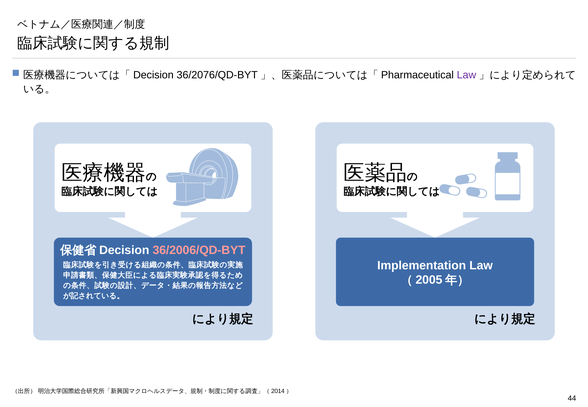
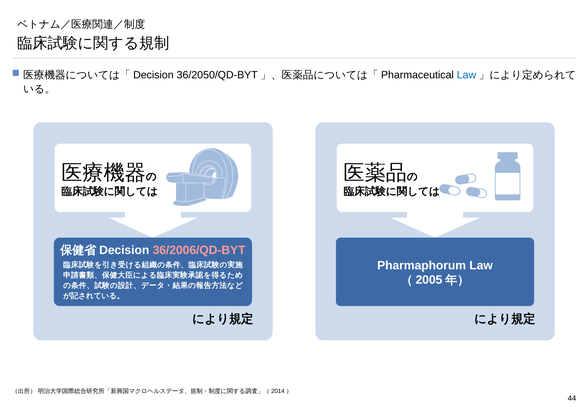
36/2076/QD-BYT: 36/2076/QD-BYT -> 36/2050/QD-BYT
Law at (466, 75) colour: purple -> blue
Implementation: Implementation -> Pharmaphorum
